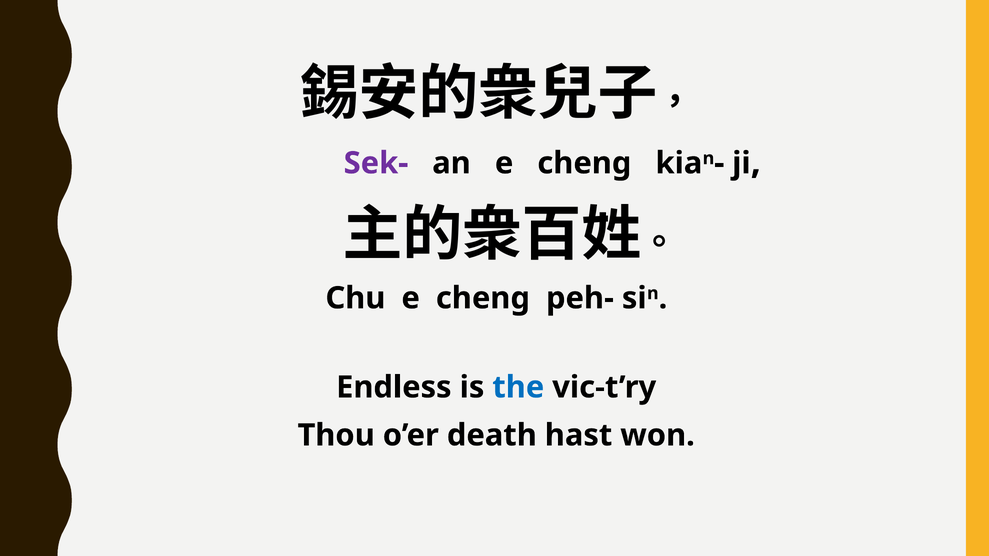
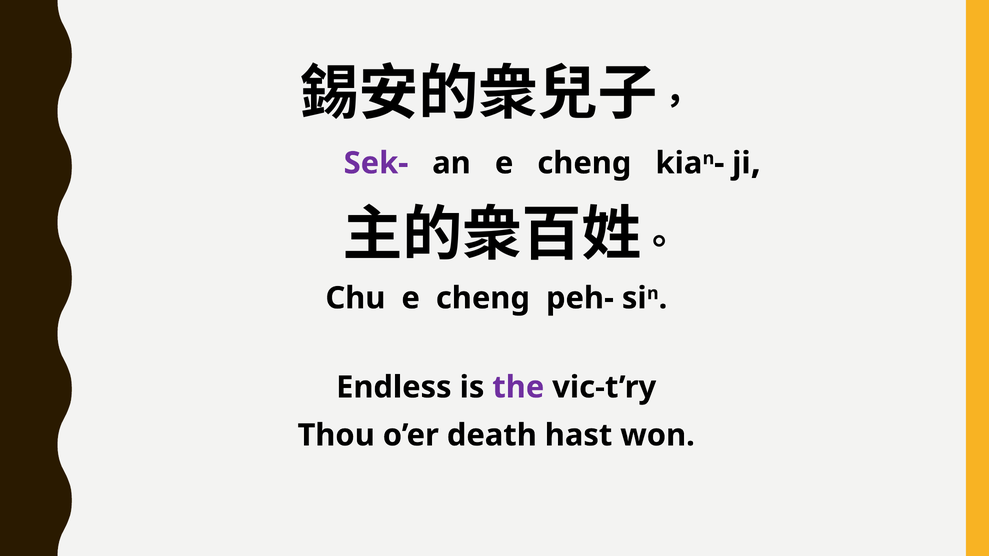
the colour: blue -> purple
